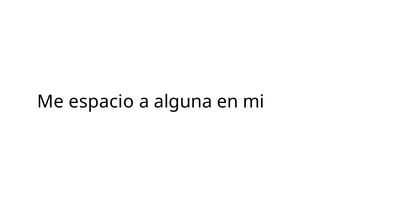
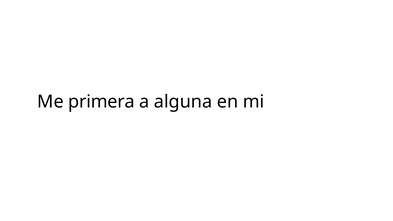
espacio: espacio -> primera
